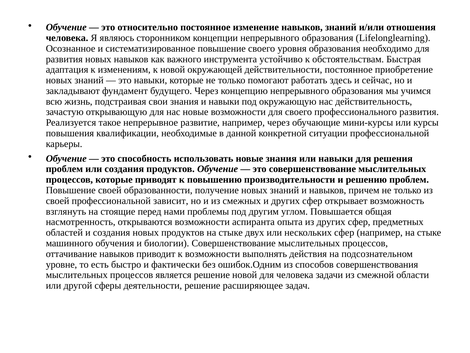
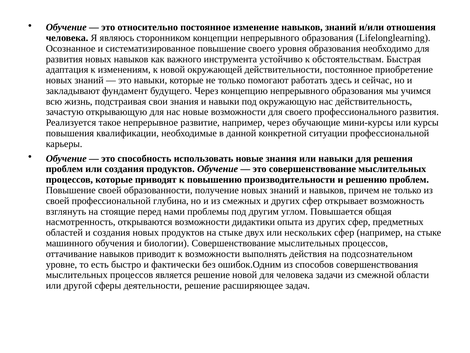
зависит: зависит -> глубина
аспиранта: аспиранта -> дидактики
